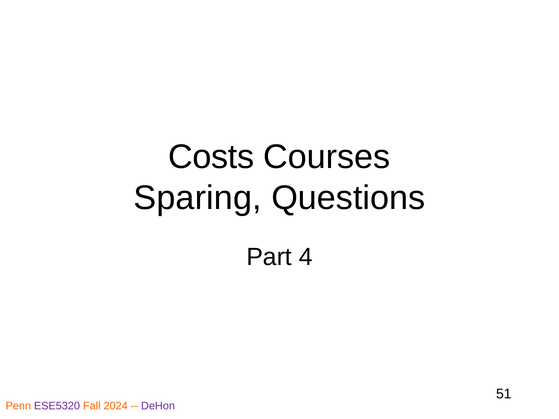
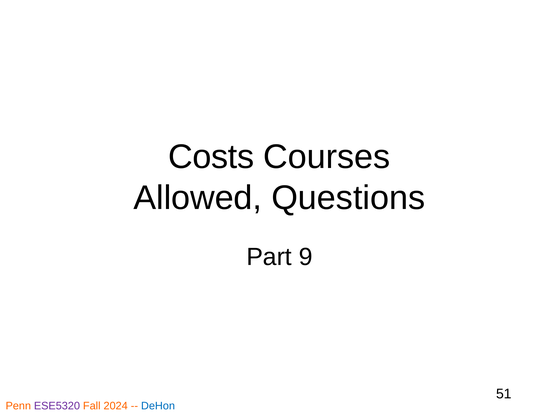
Sparing: Sparing -> Allowed
4: 4 -> 9
DeHon colour: purple -> blue
